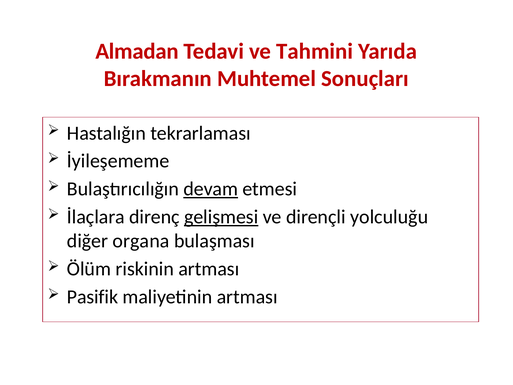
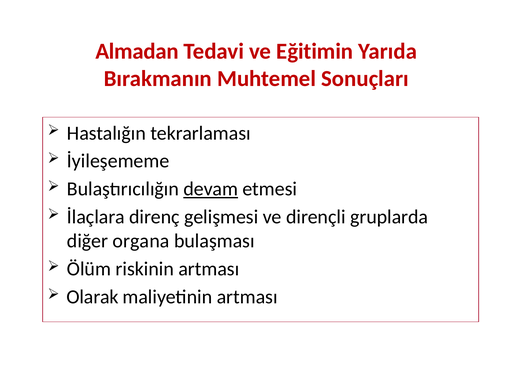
Tahmini: Tahmini -> Eğitimin
gelişmesi underline: present -> none
yolculuğu: yolculuğu -> gruplarda
Pasifik: Pasifik -> Olarak
